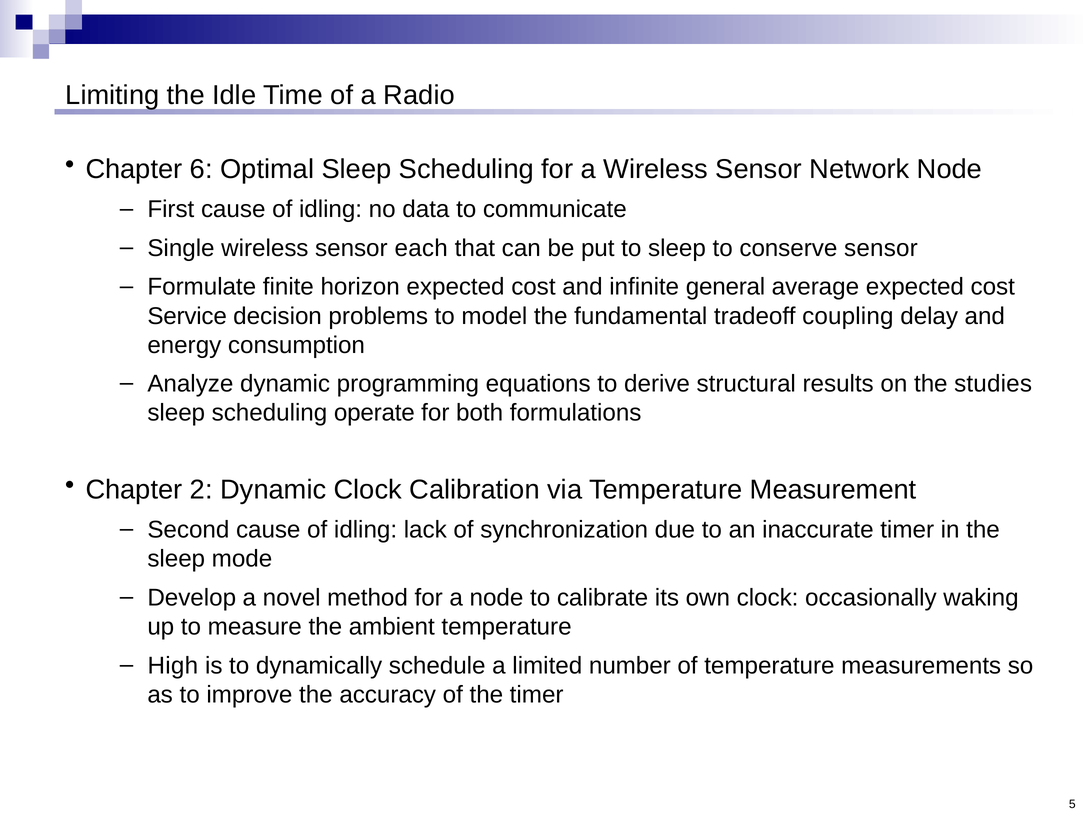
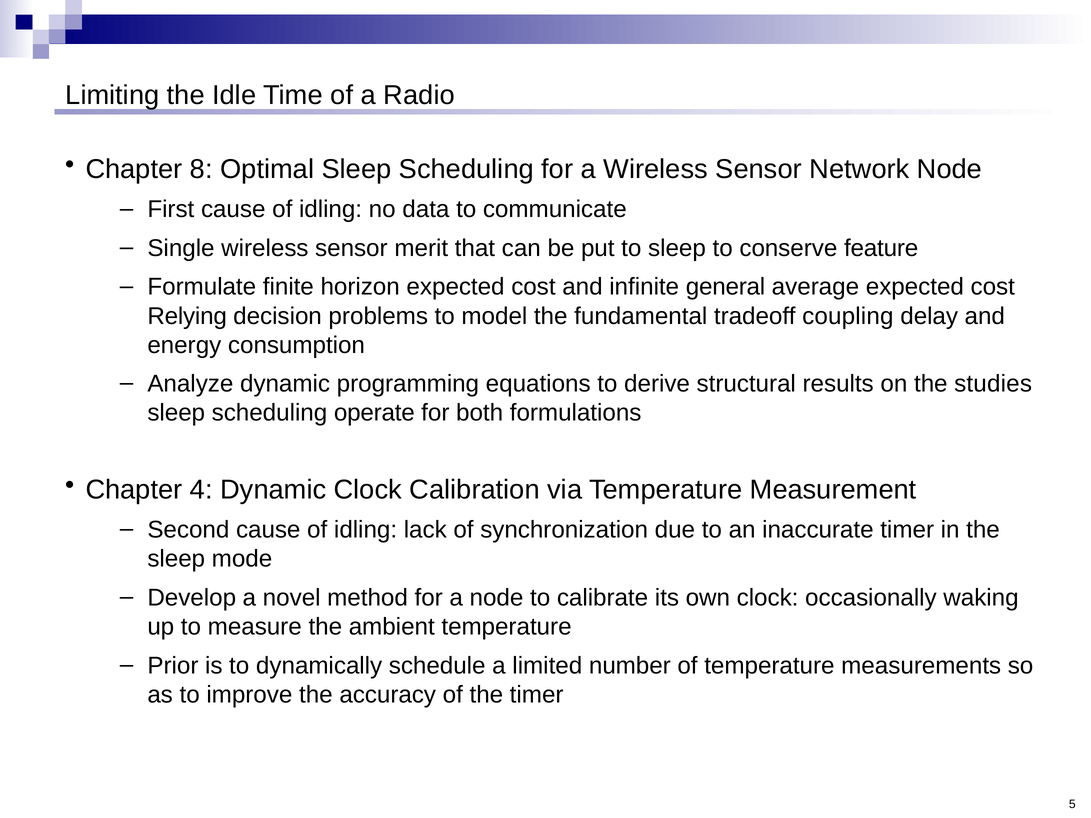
6: 6 -> 8
each: each -> merit
conserve sensor: sensor -> feature
Service: Service -> Relying
2: 2 -> 4
High: High -> Prior
